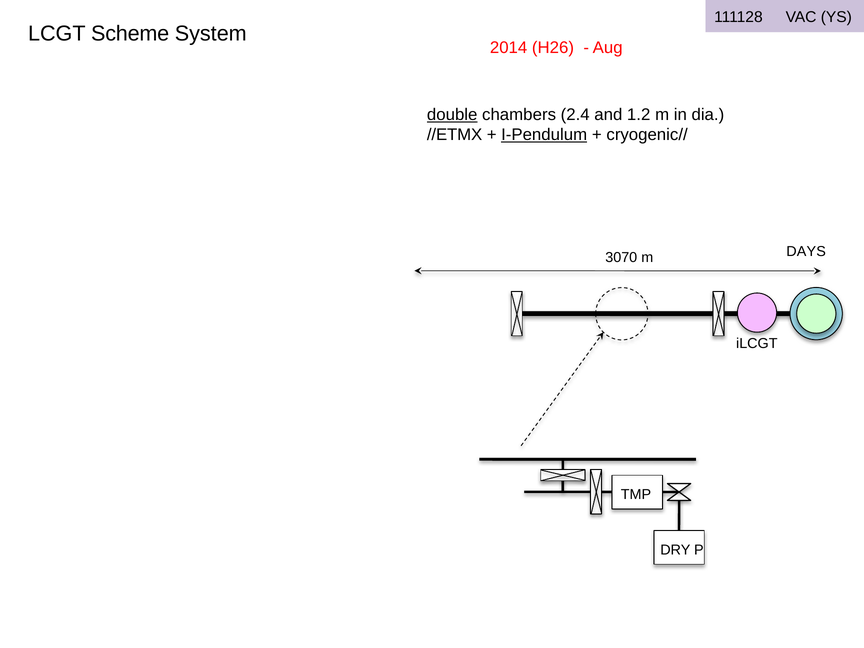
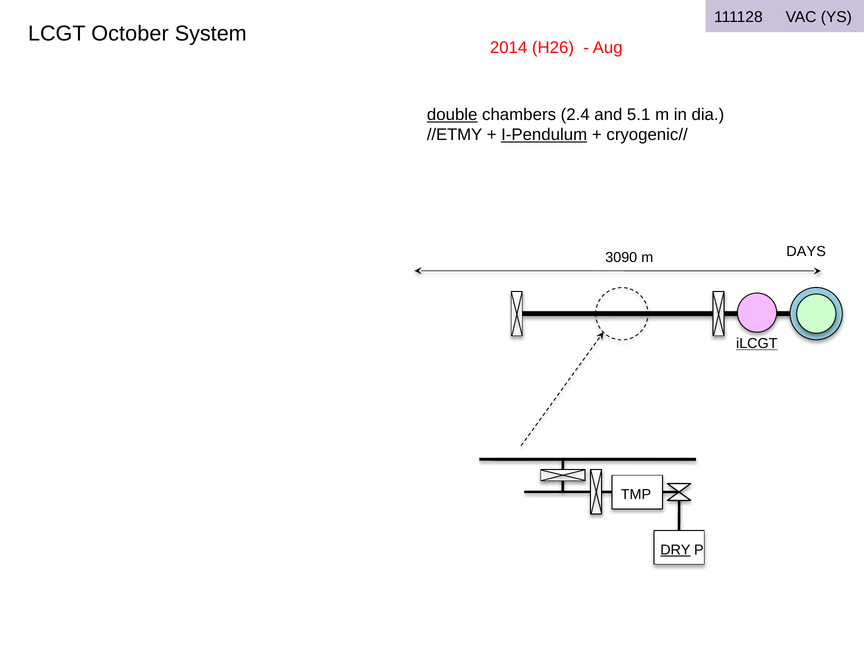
Scheme: Scheme -> October
1.2: 1.2 -> 5.1
//ETMX: //ETMX -> //ETMY
3070: 3070 -> 3090
iLCGT underline: none -> present
DRY underline: none -> present
